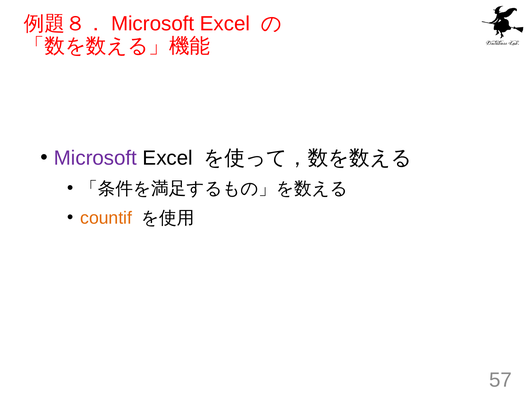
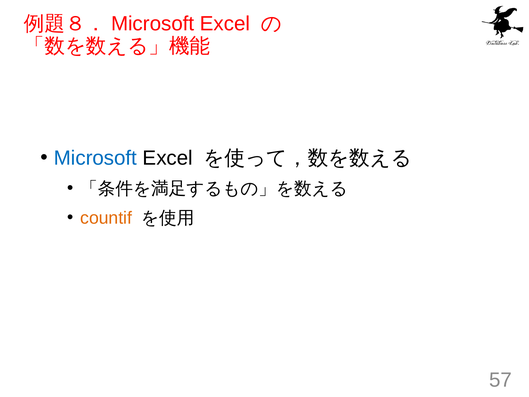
Microsoft at (95, 158) colour: purple -> blue
